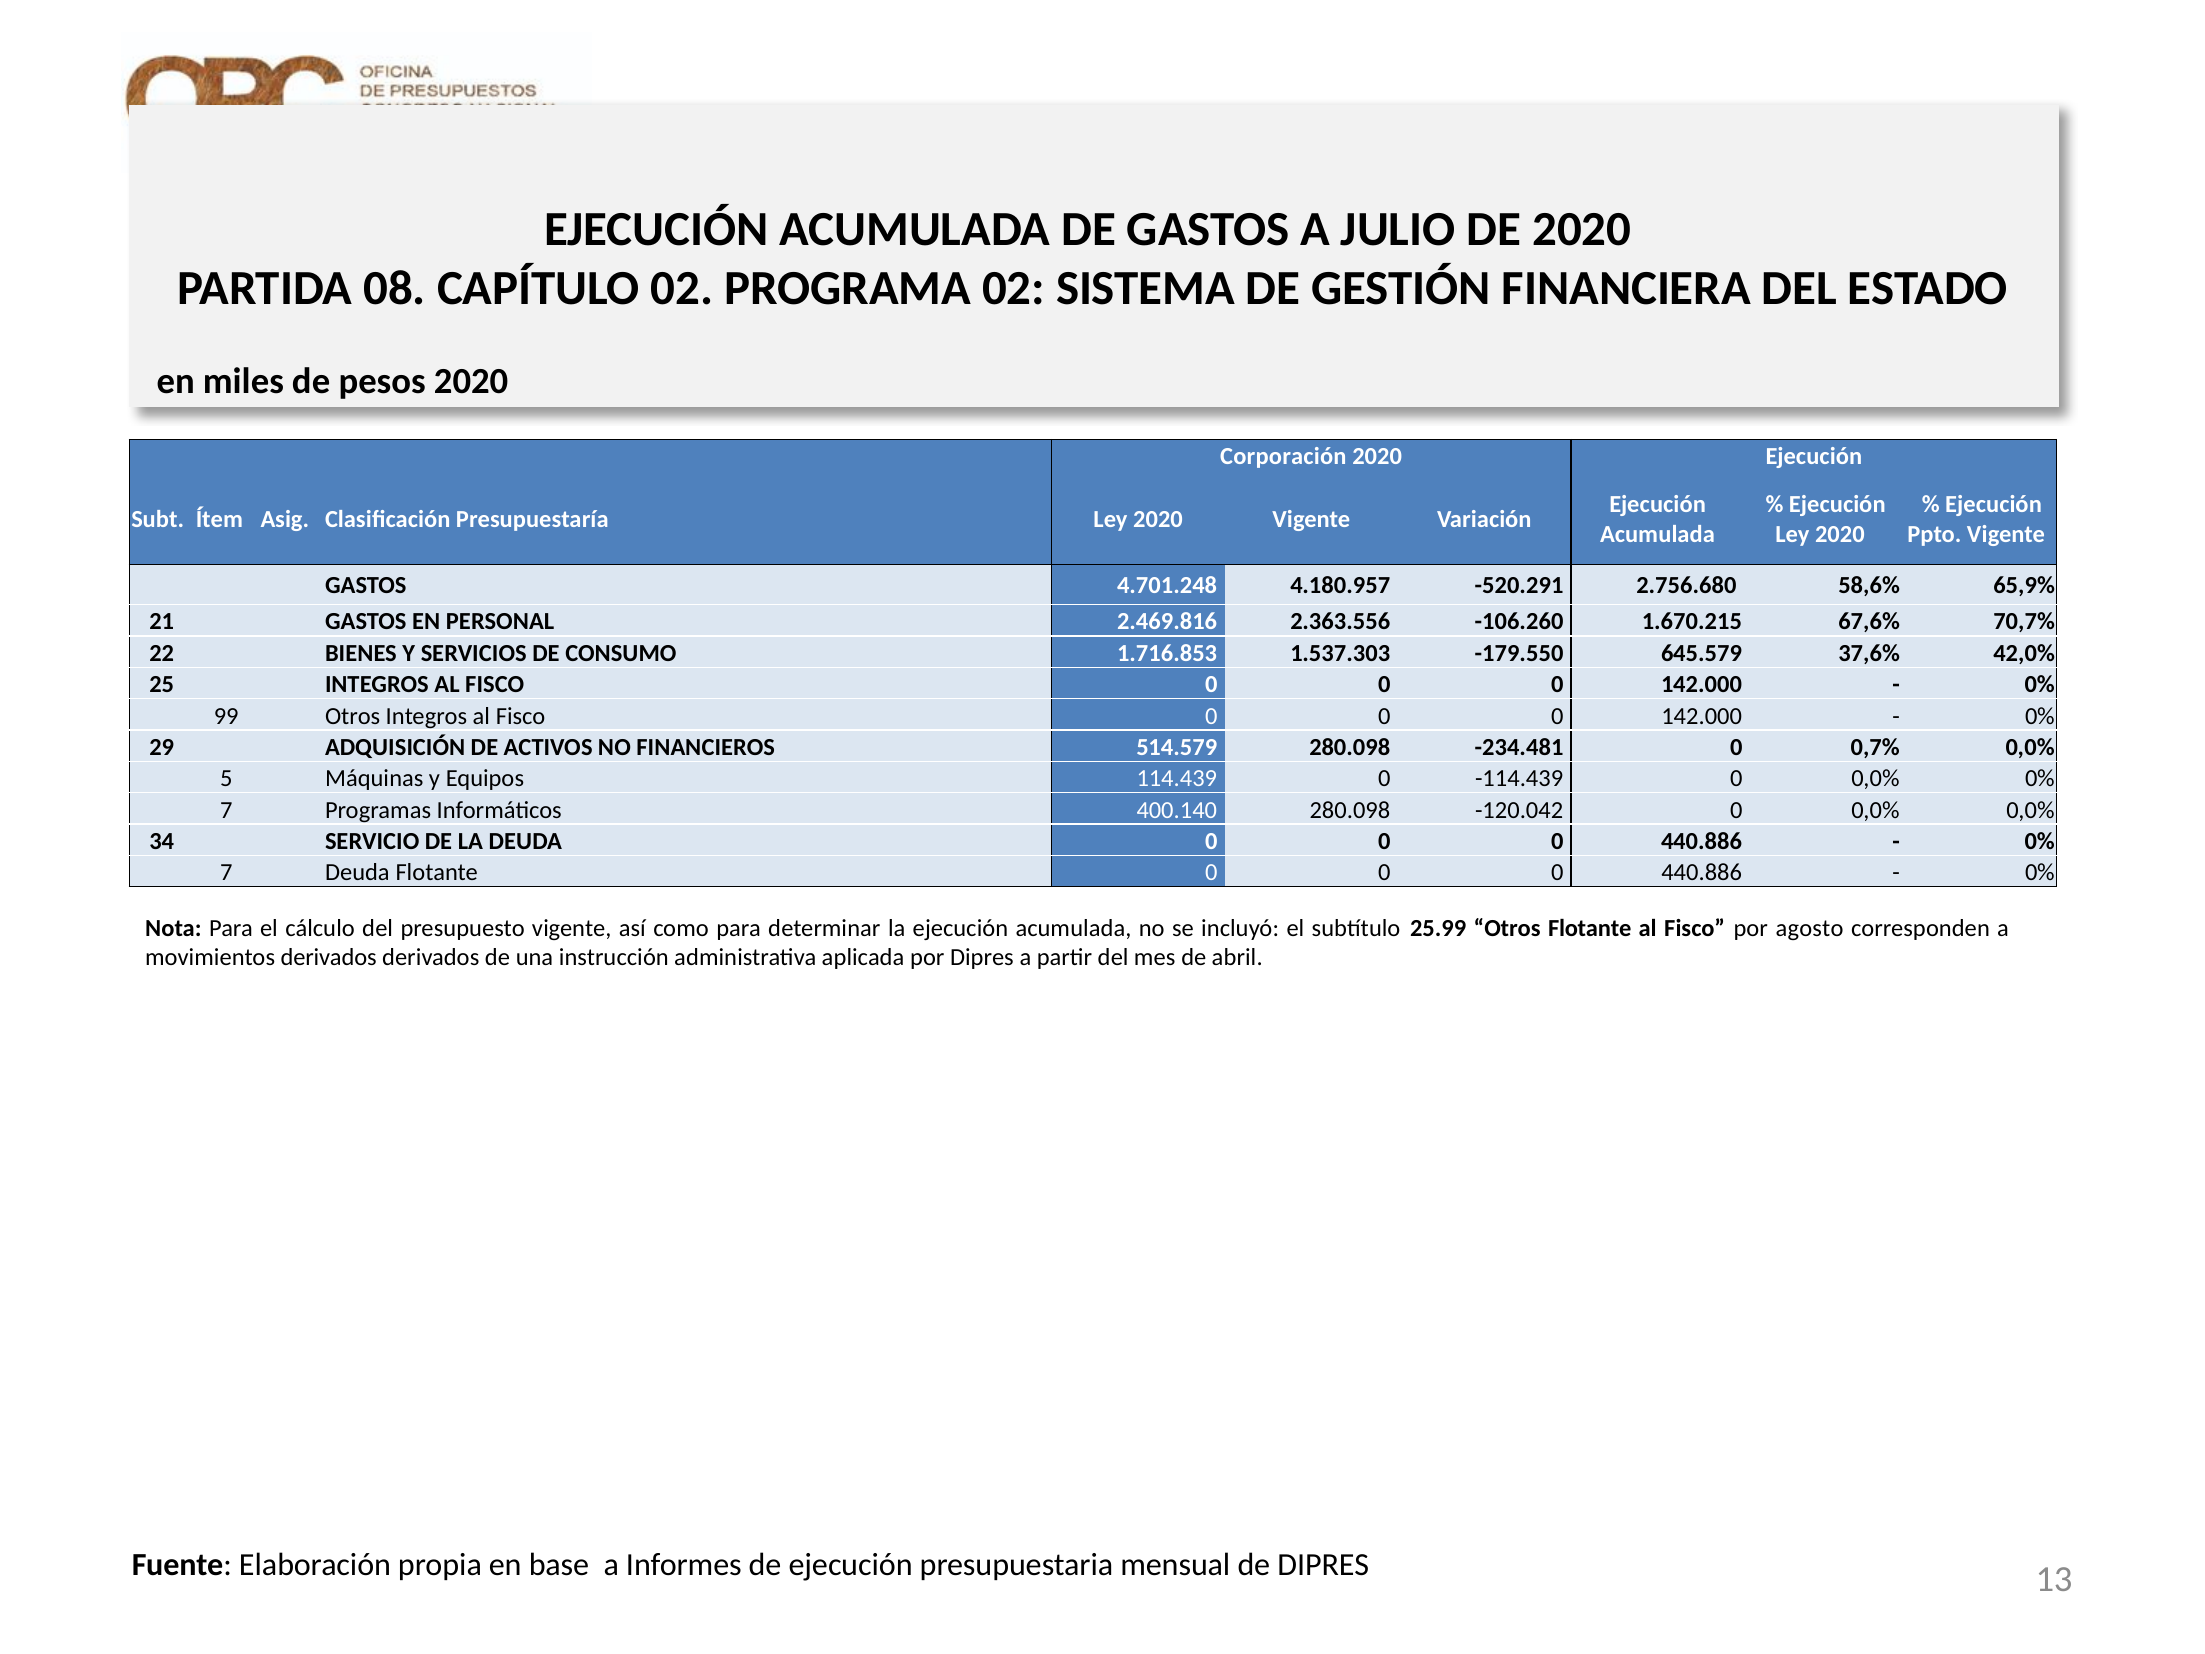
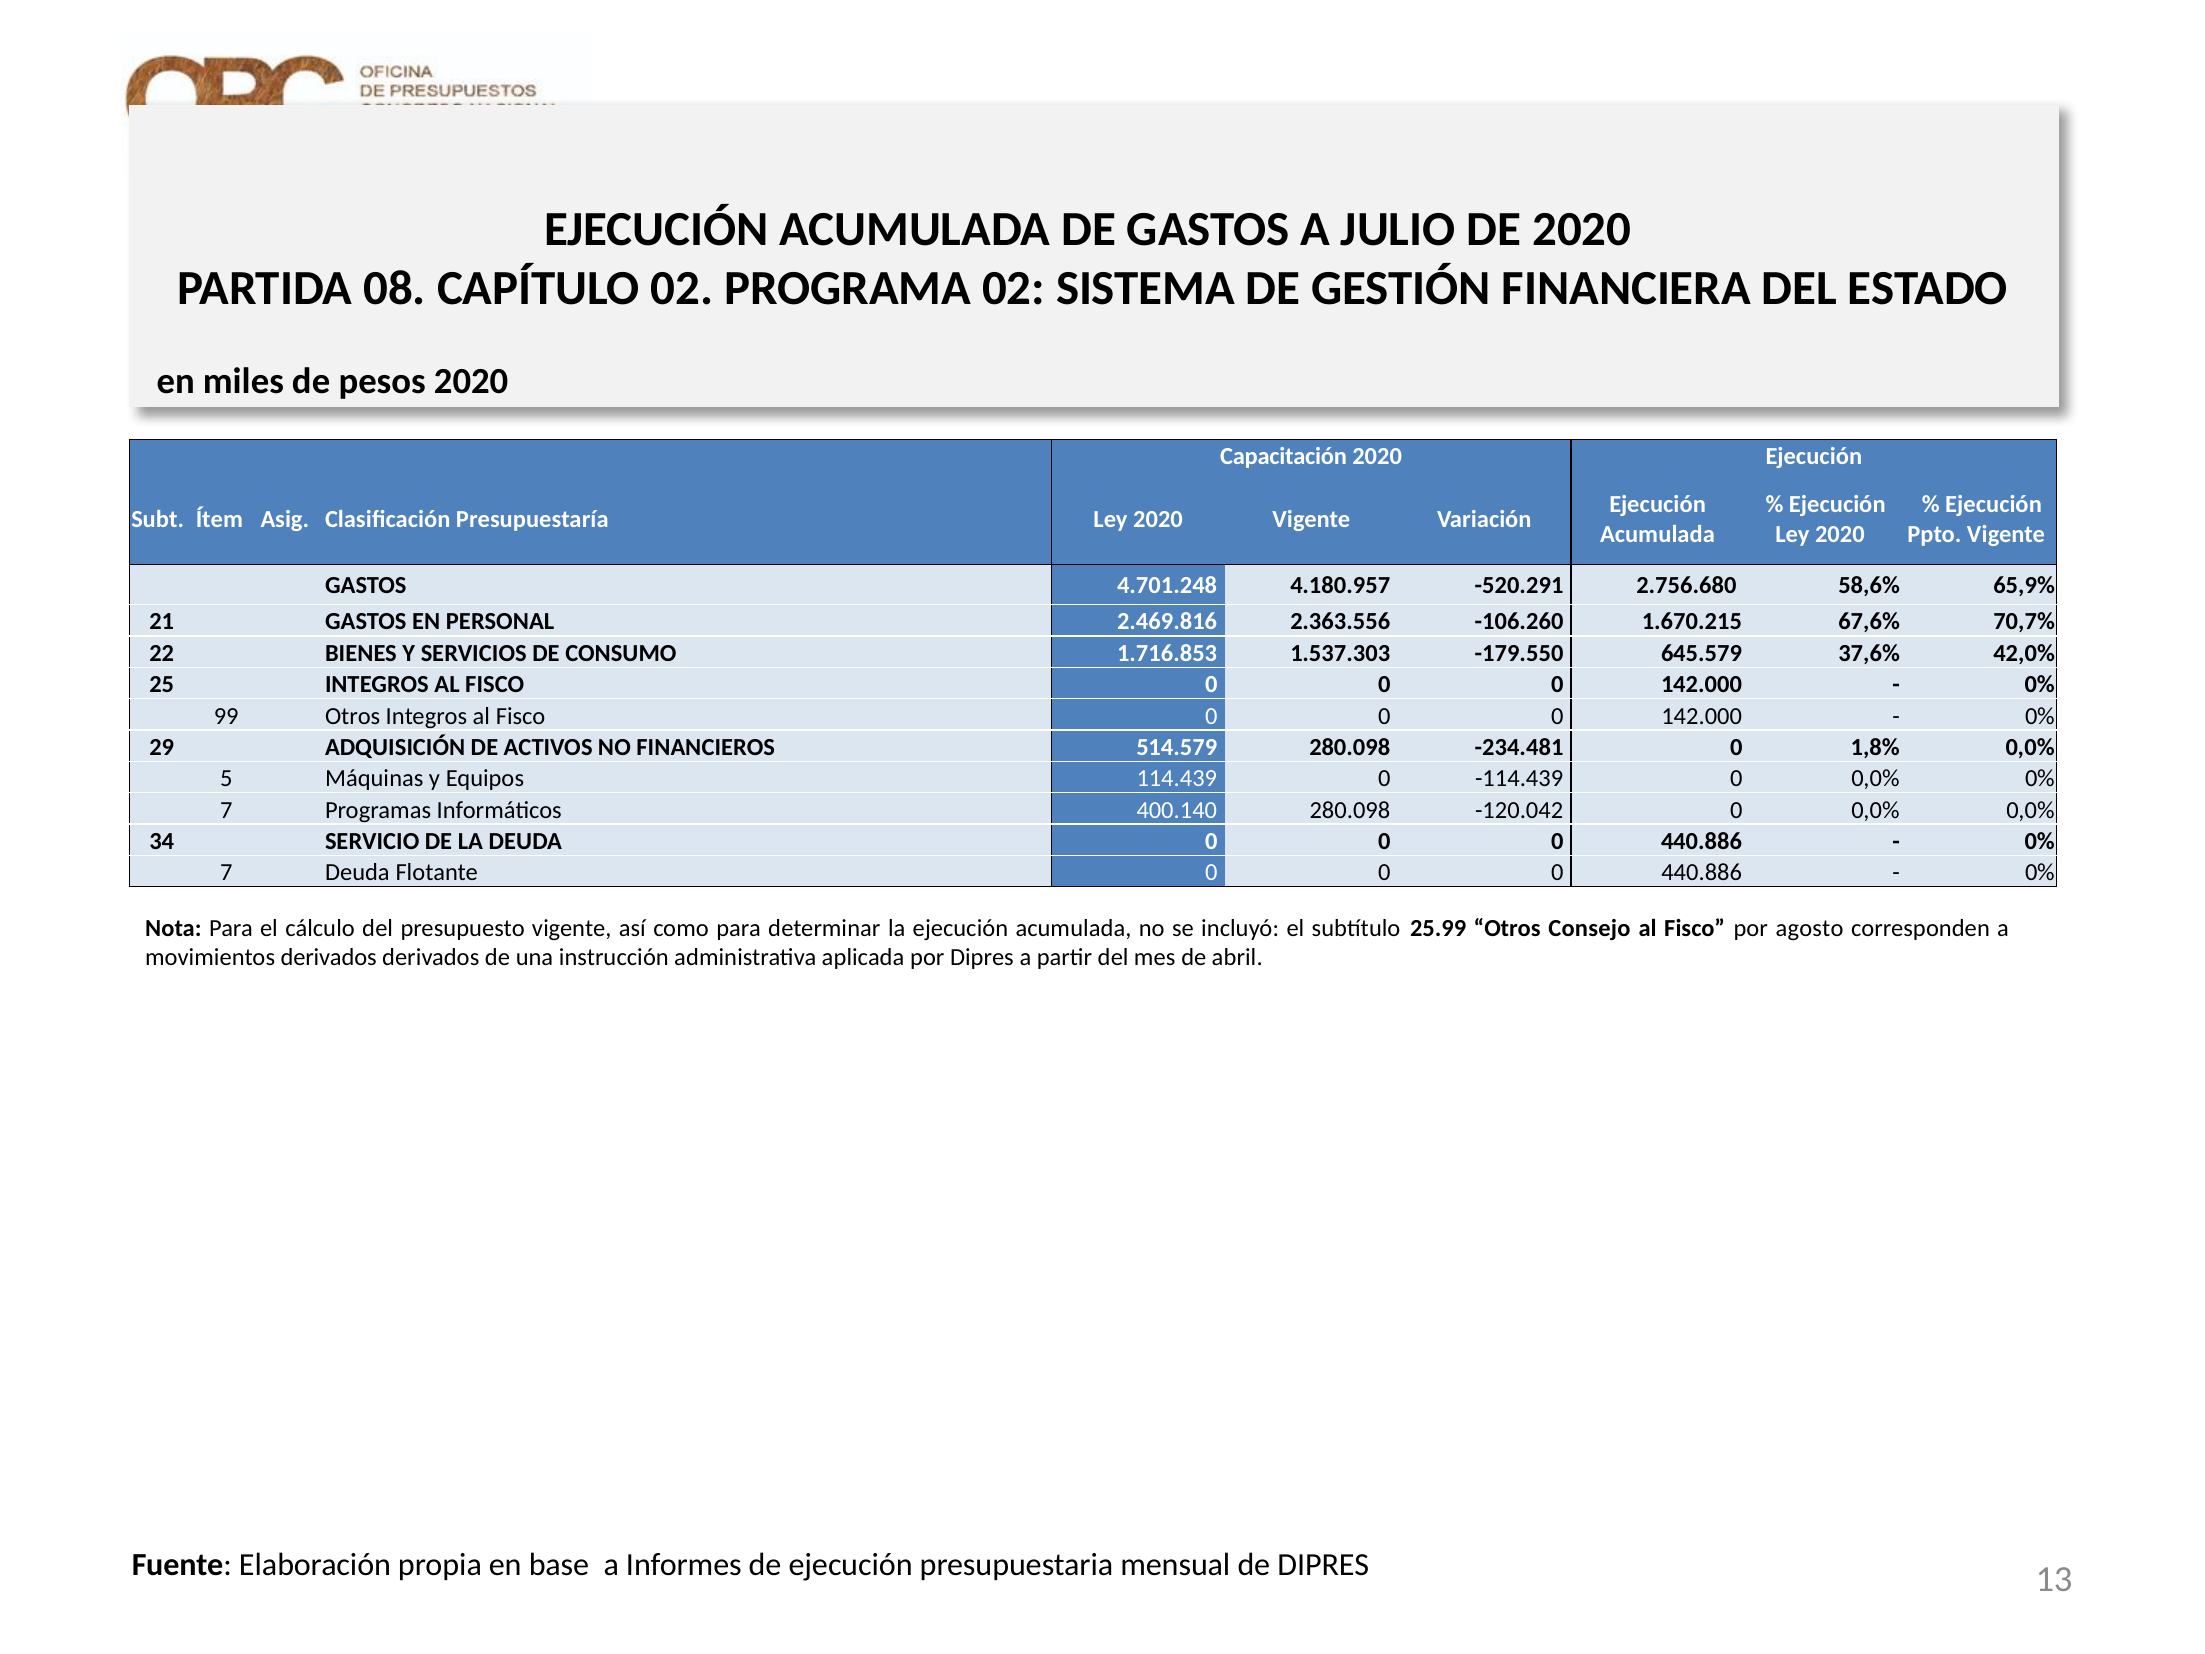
Corporación: Corporación -> Capacitación
0,7%: 0,7% -> 1,8%
Otros Flotante: Flotante -> Consejo
